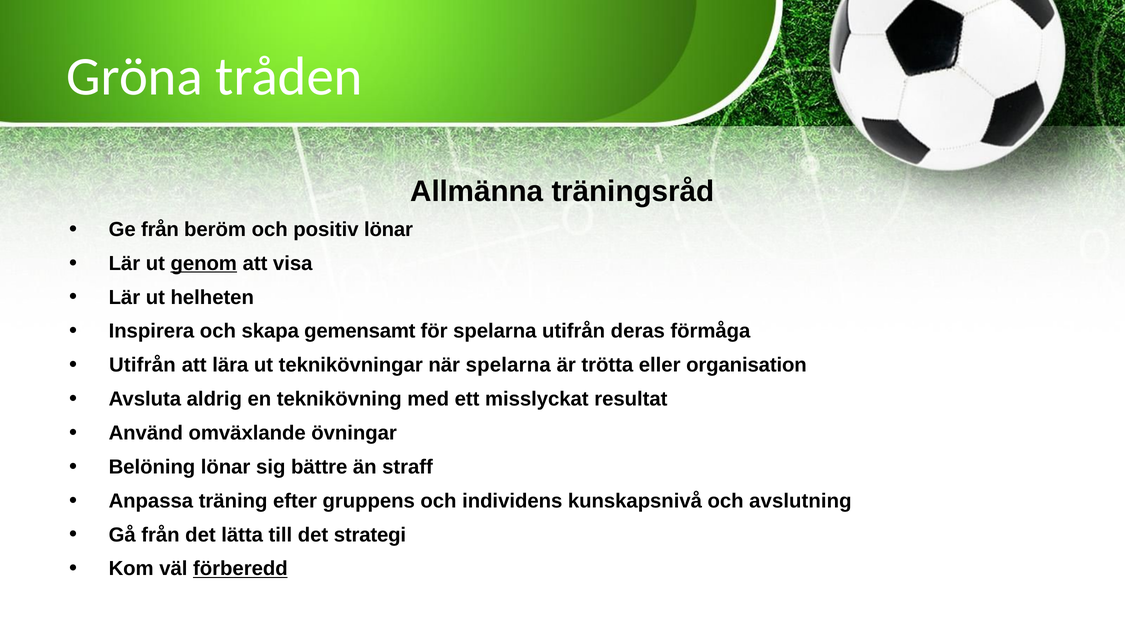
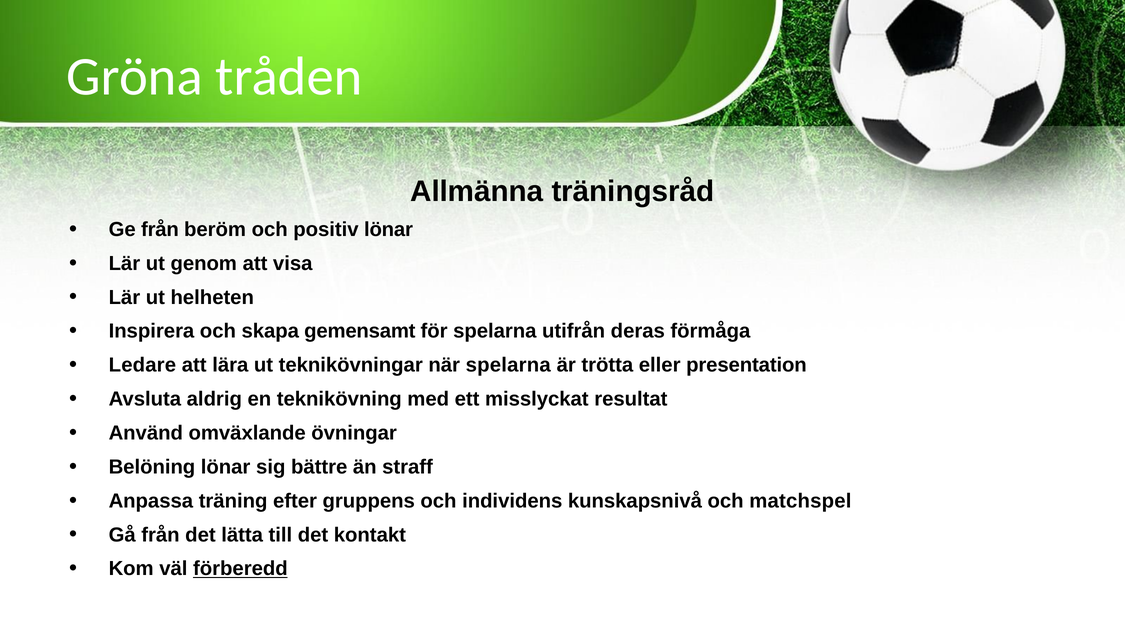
genom underline: present -> none
Utifrån at (142, 365): Utifrån -> Ledare
organisation: organisation -> presentation
avslutning: avslutning -> matchspel
strategi: strategi -> kontakt
